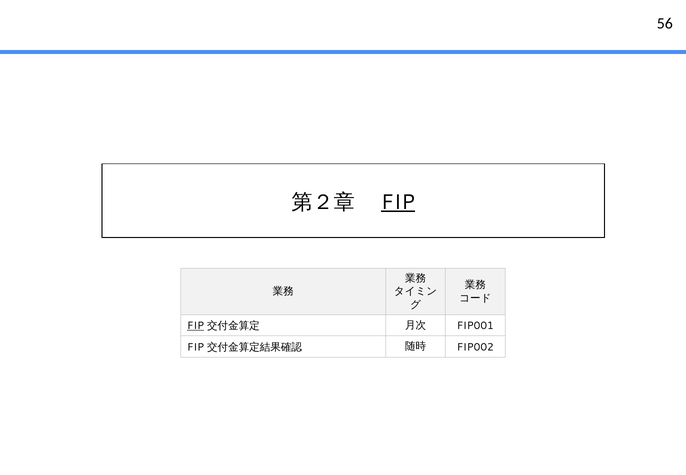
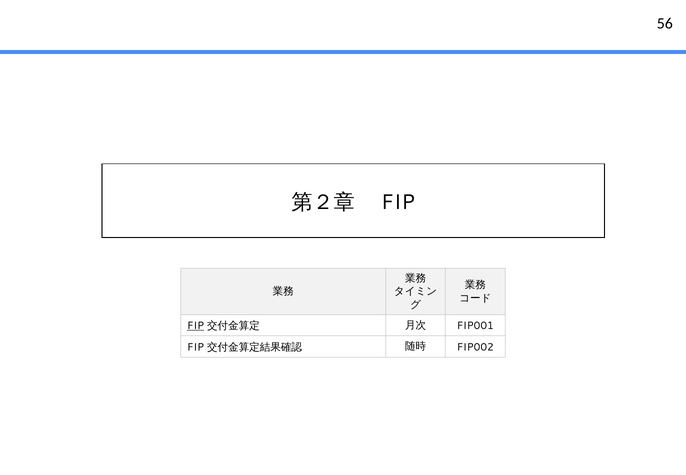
FIP at (398, 202) underline: present -> none
